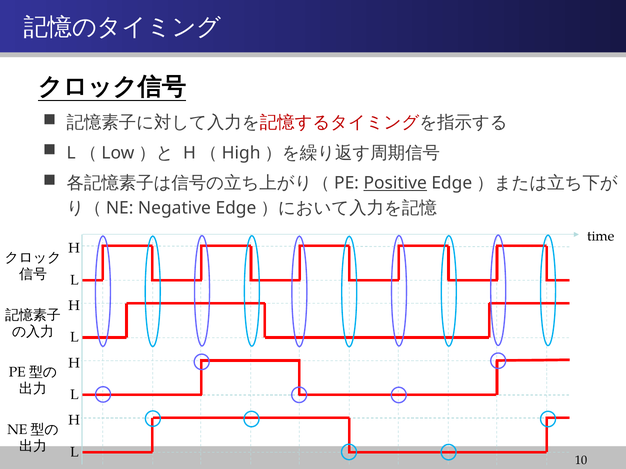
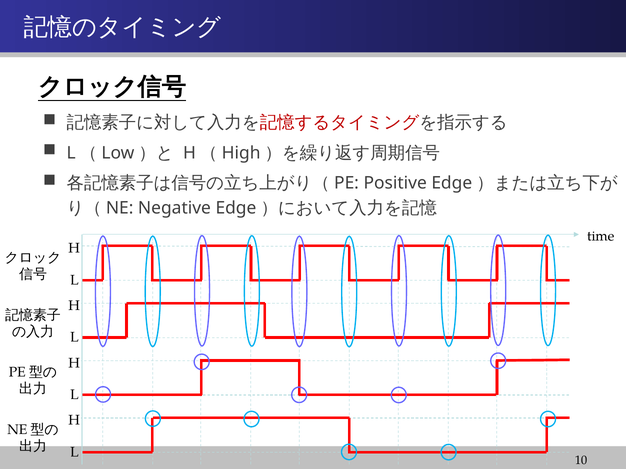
Positive underline: present -> none
